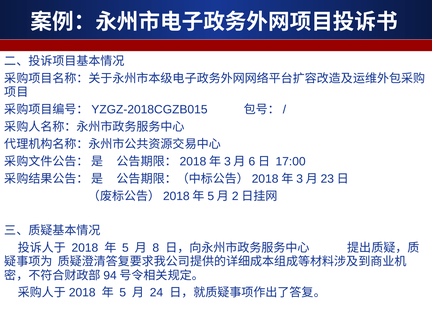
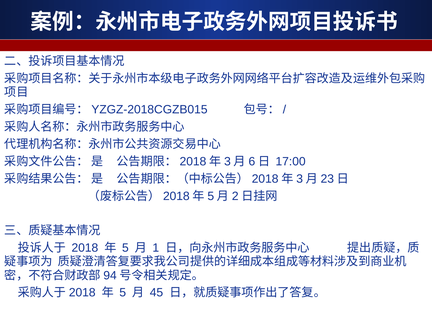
8: 8 -> 1
24: 24 -> 45
